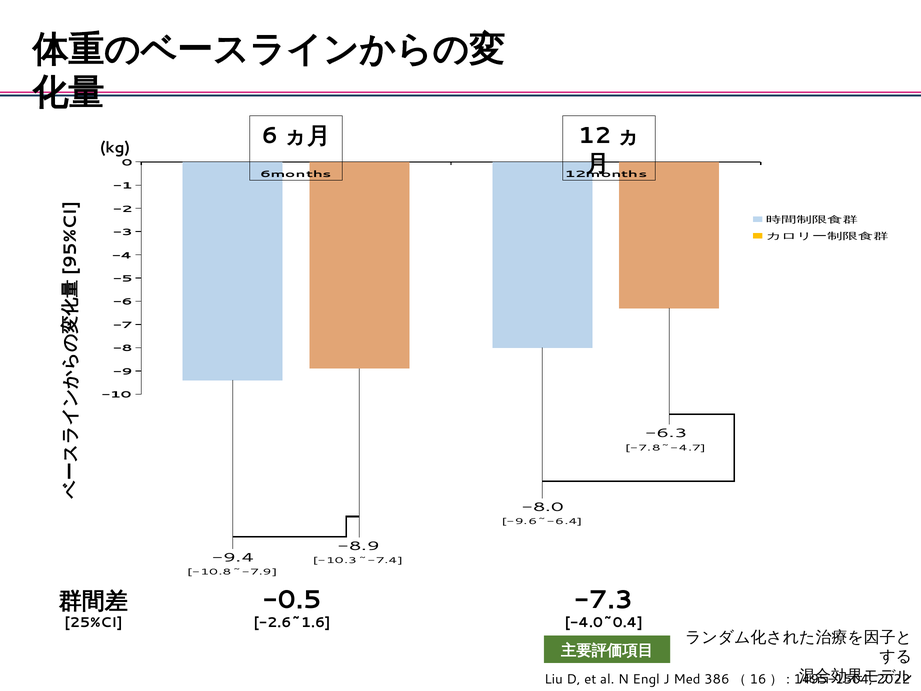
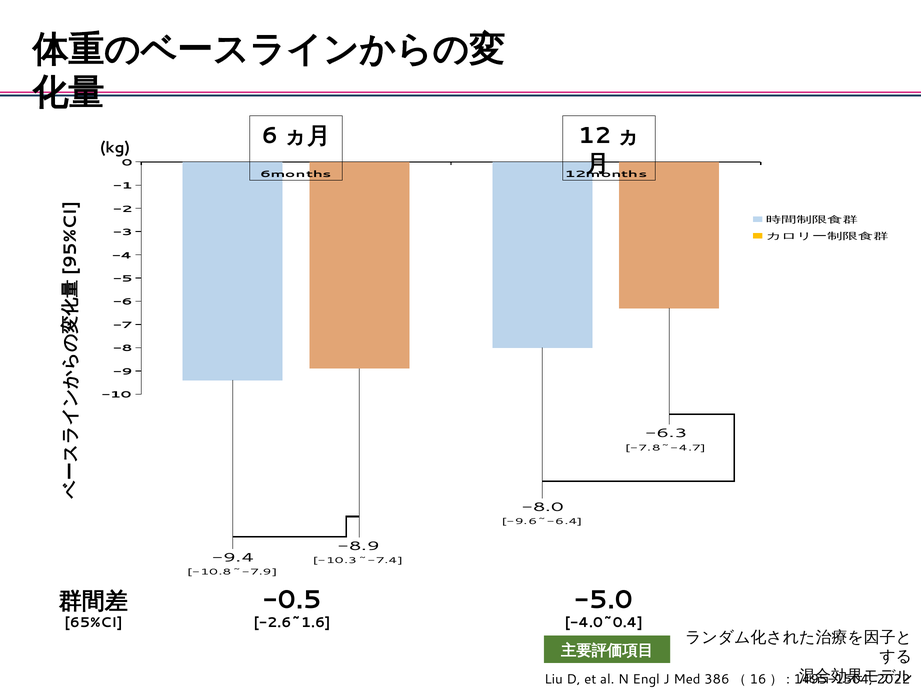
-7.3: -7.3 -> -5.0
25%CI: 25%CI -> 65%CI
